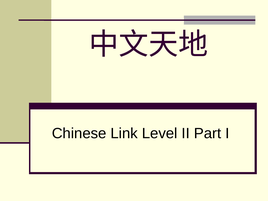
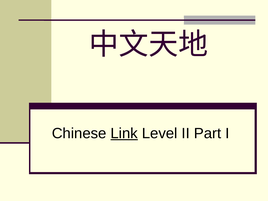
Link underline: none -> present
